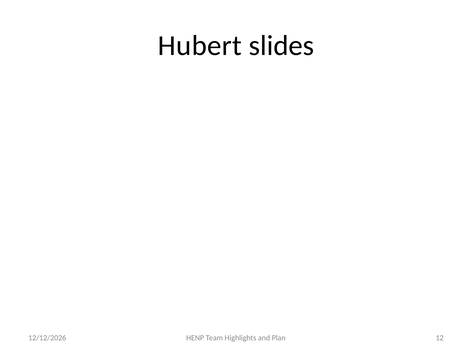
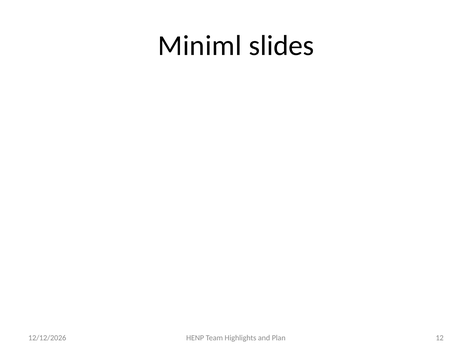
Hubert: Hubert -> Miniml
